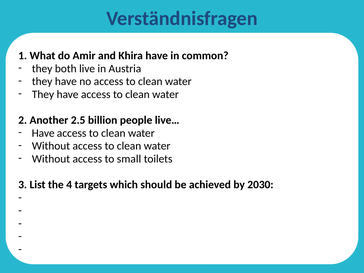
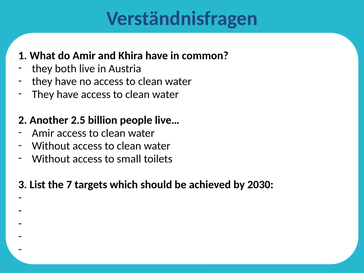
Have at (43, 133): Have -> Amir
4: 4 -> 7
